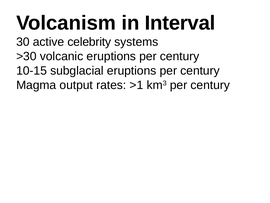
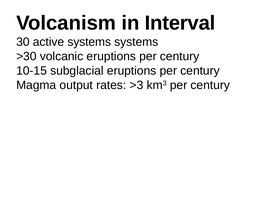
active celebrity: celebrity -> systems
>1: >1 -> >3
